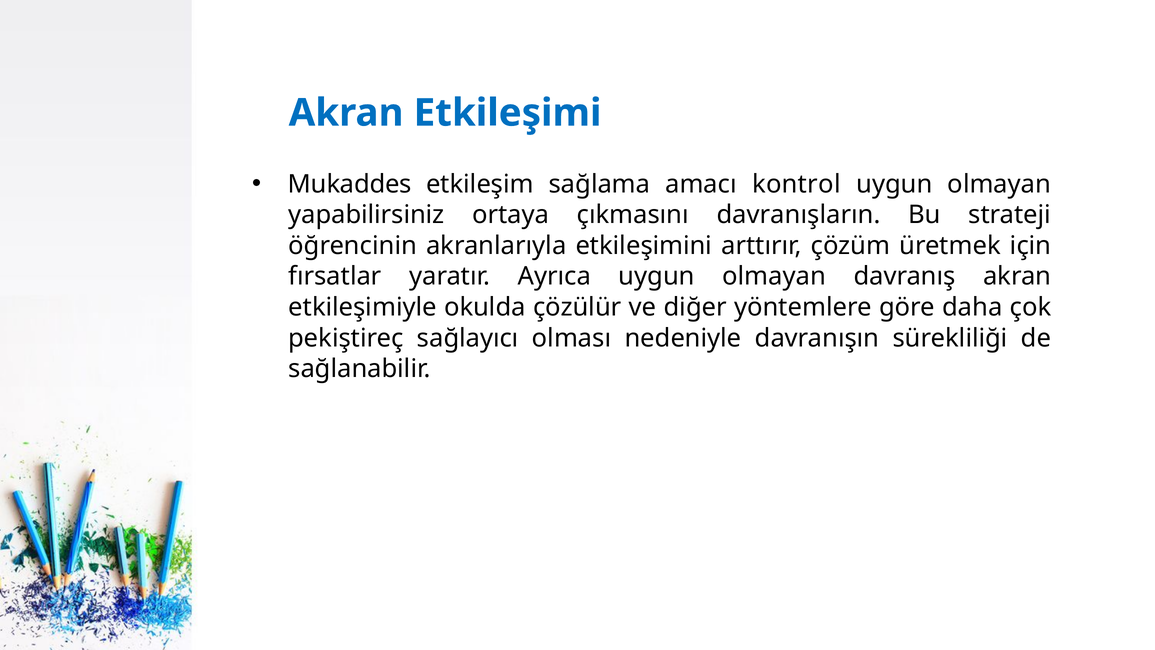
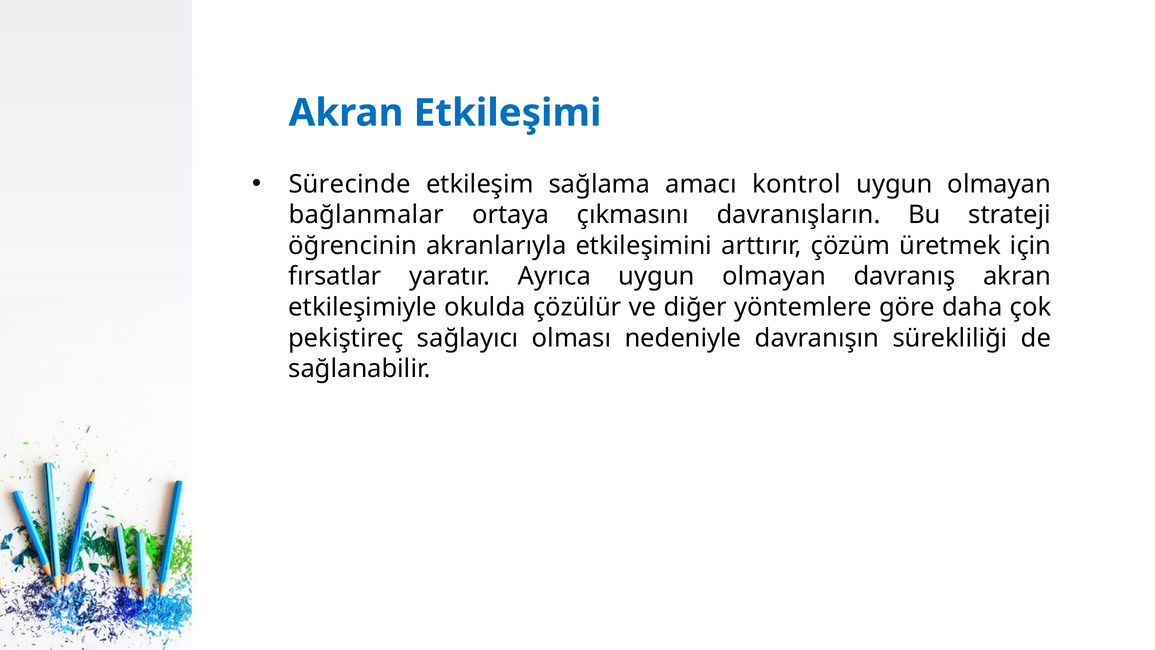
Mukaddes: Mukaddes -> Sürecinde
yapabilirsiniz: yapabilirsiniz -> bağlanmalar
